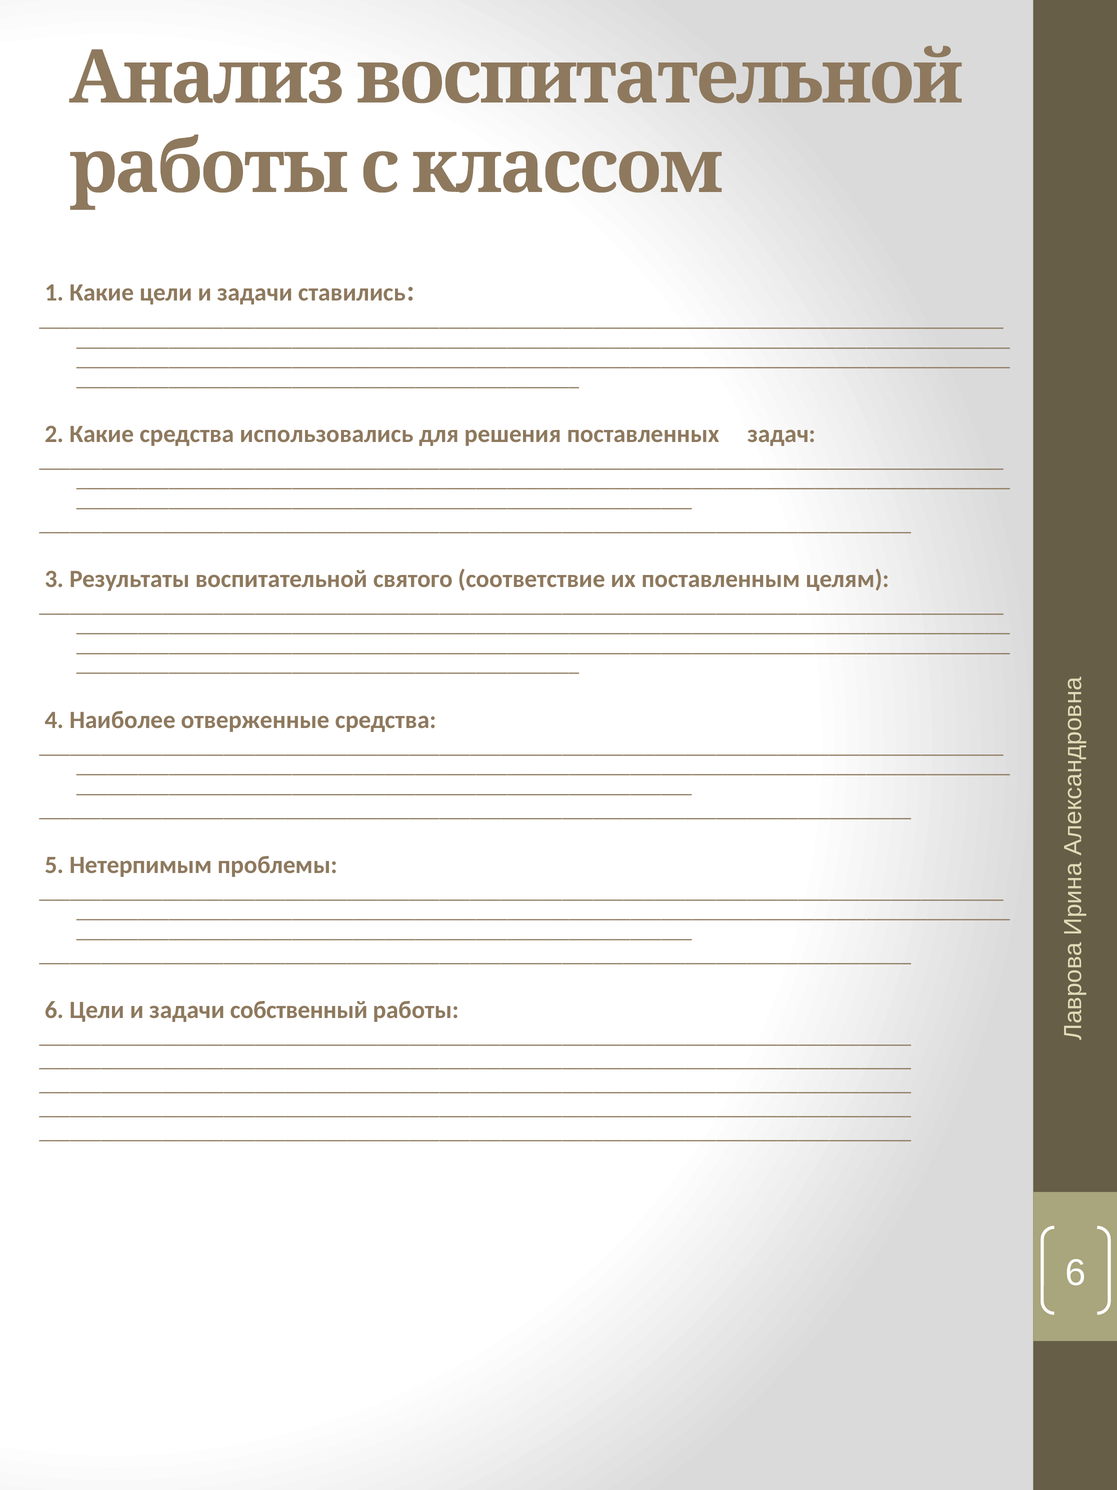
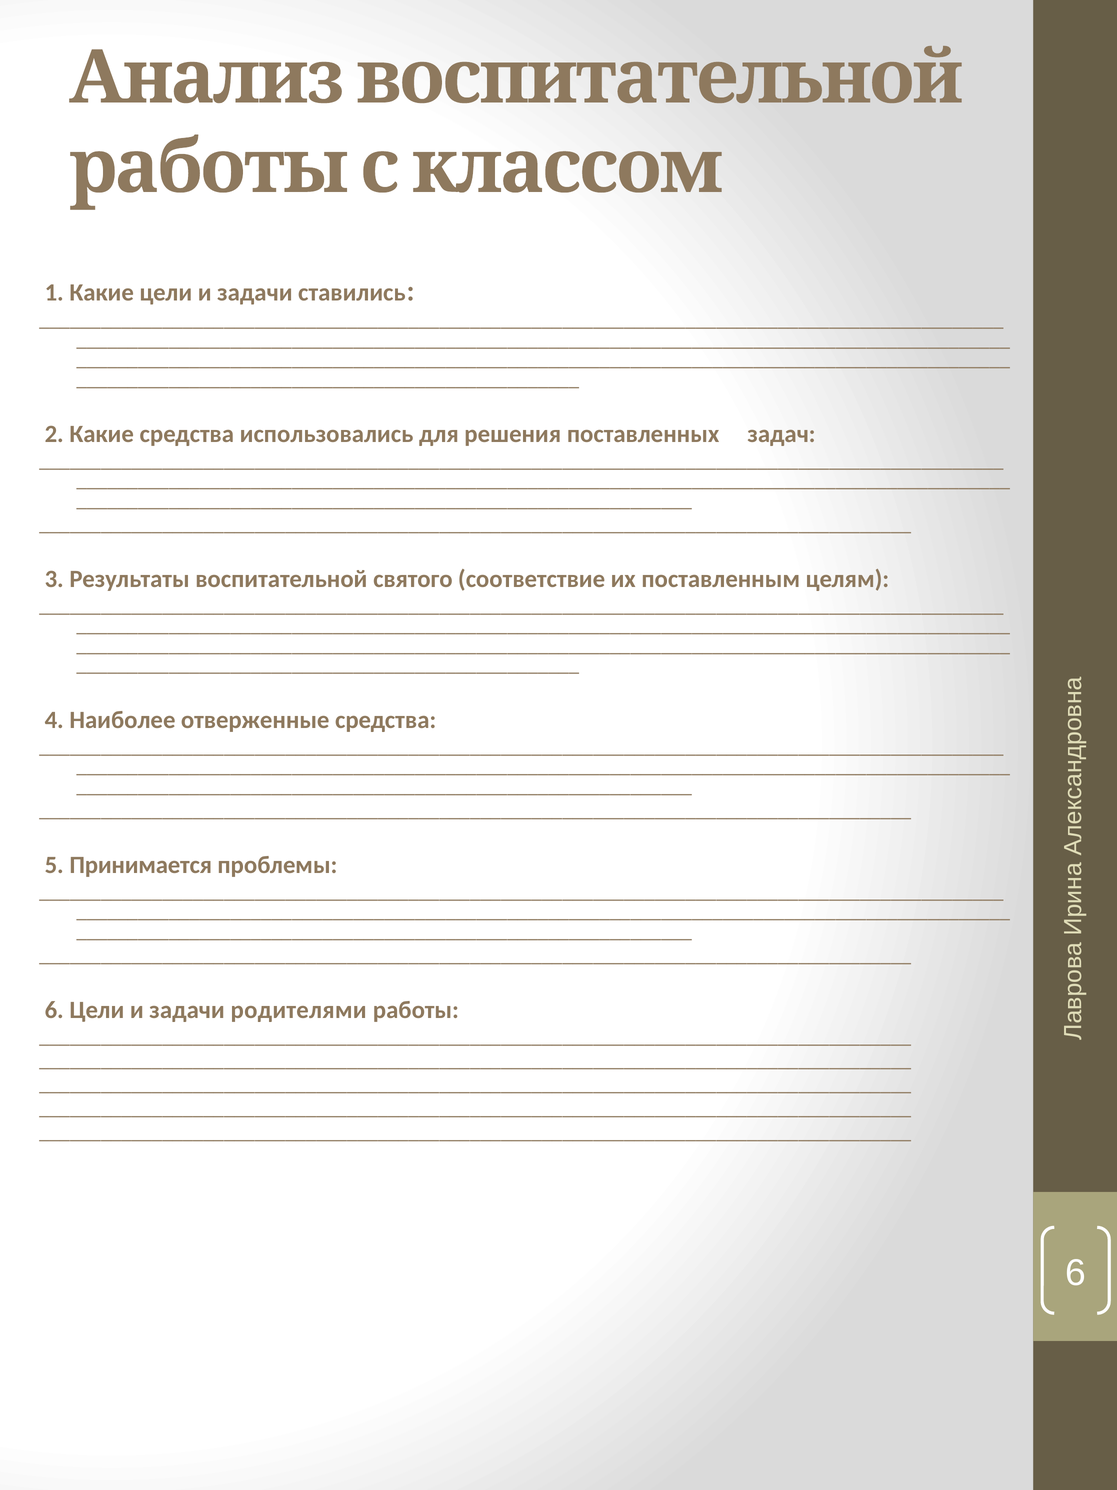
Нетерпимым: Нетерпимым -> Принимается
собственный: собственный -> родителями
